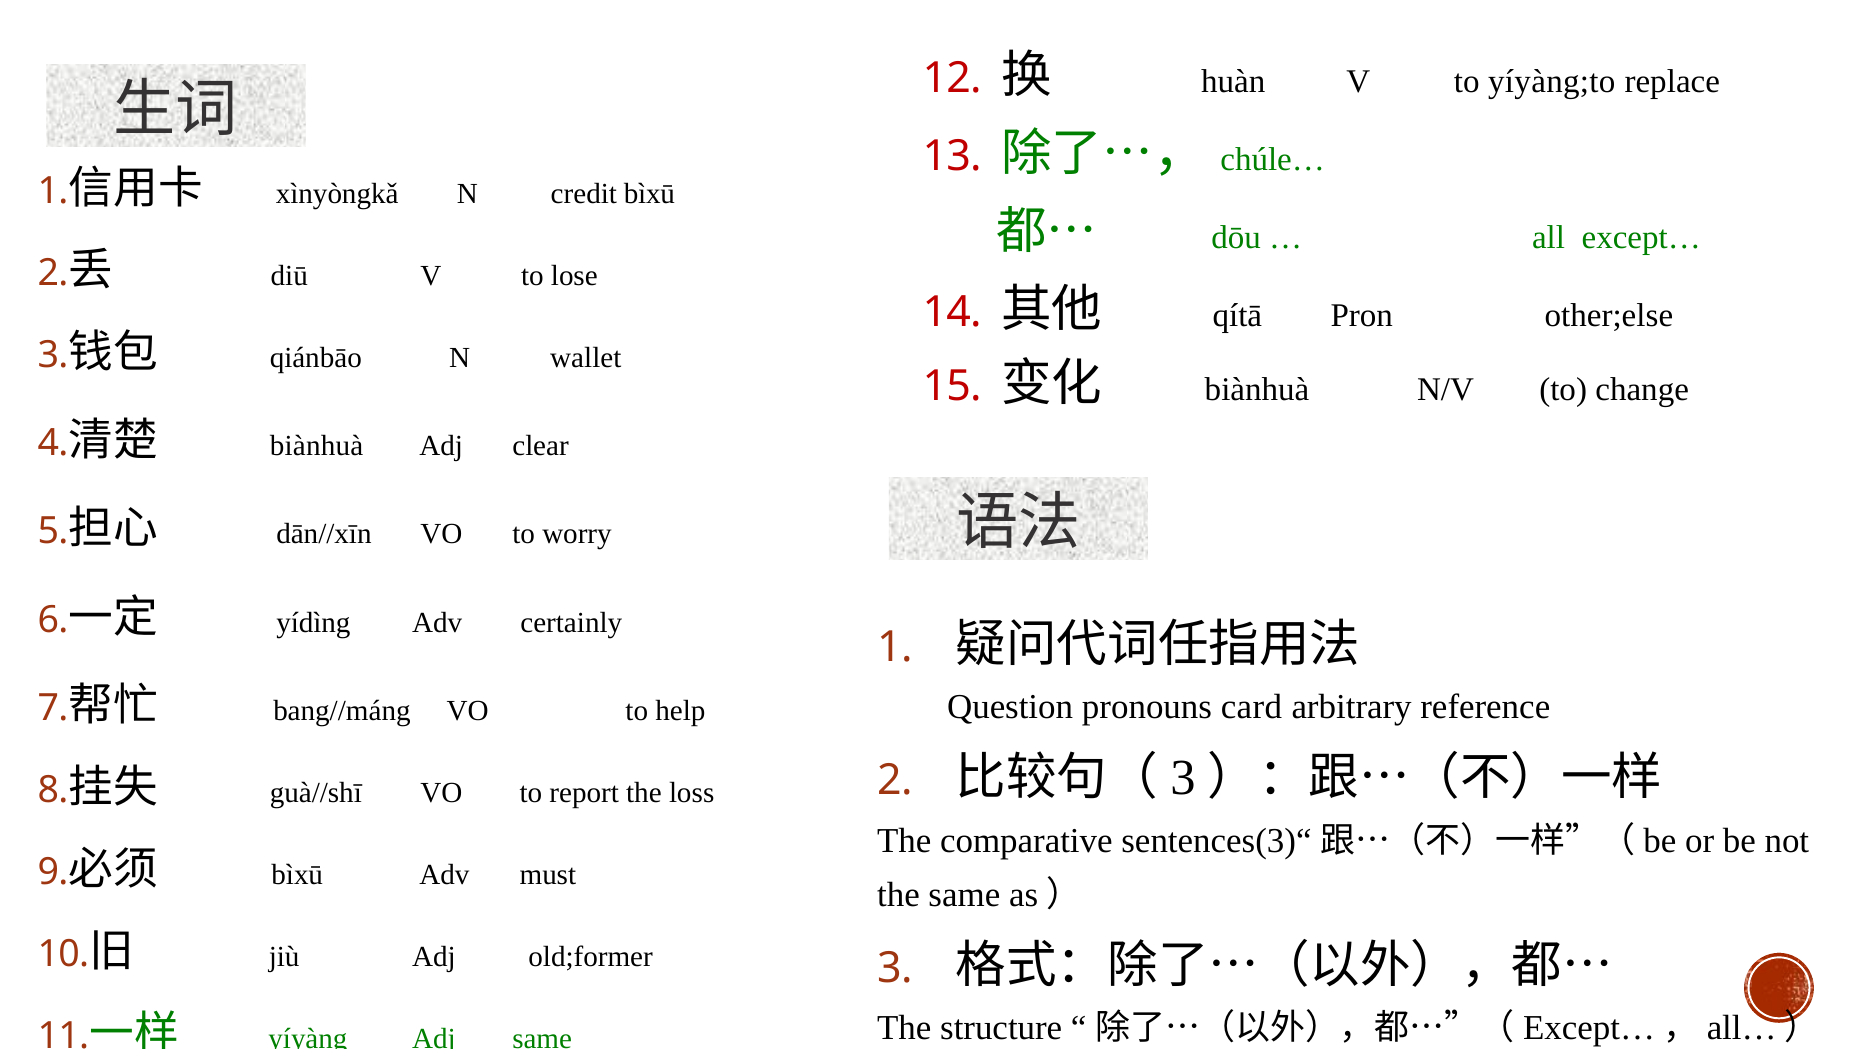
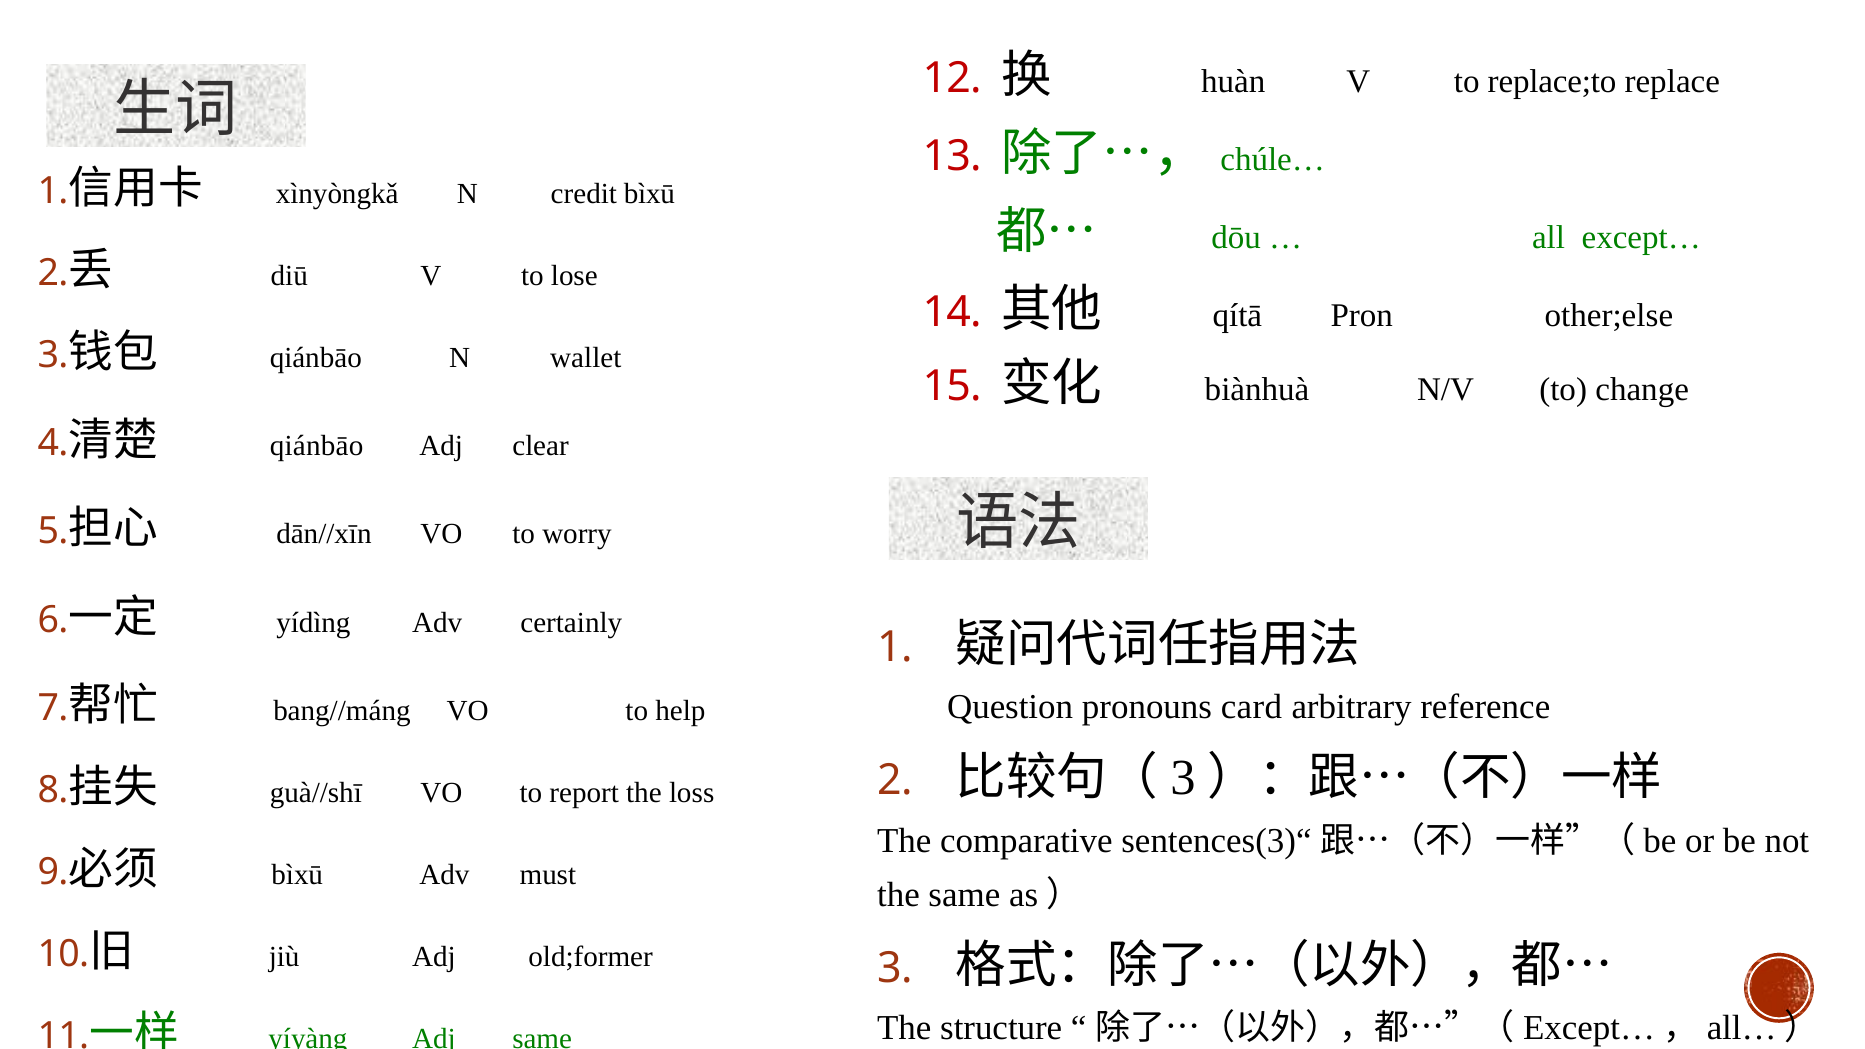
yíyàng;to: yíyàng;to -> replace;to
biànhuà at (317, 446): biànhuà -> qiánbāo
